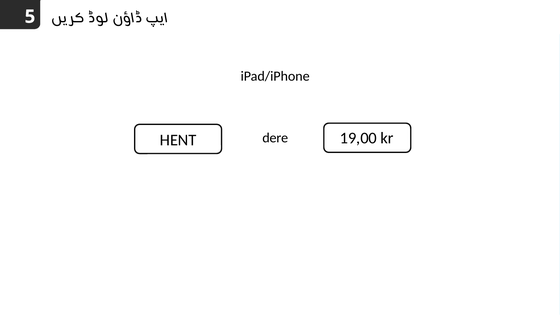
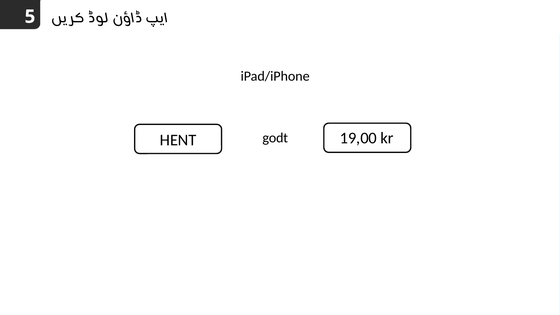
dere: dere -> godt
